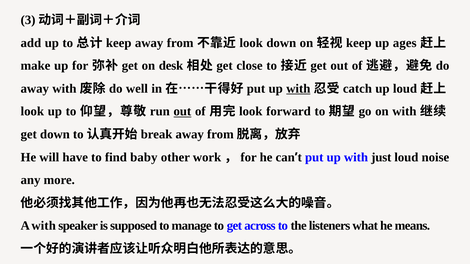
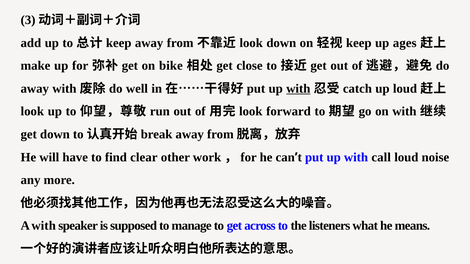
desk: desk -> bike
out at (182, 112) underline: present -> none
baby: baby -> clear
just: just -> call
